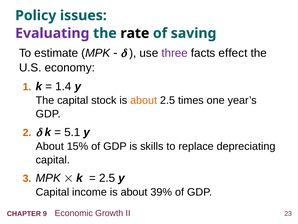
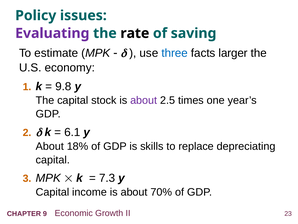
three colour: purple -> blue
effect: effect -> larger
1.4: 1.4 -> 9.8
about at (144, 100) colour: orange -> purple
5.1: 5.1 -> 6.1
15%: 15% -> 18%
2.5 at (107, 178): 2.5 -> 7.3
39%: 39% -> 70%
